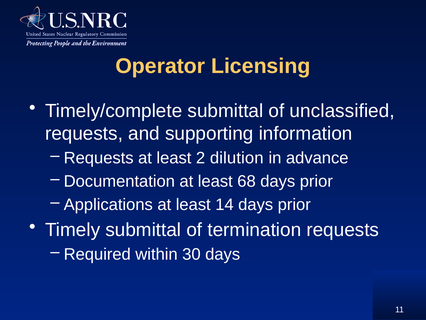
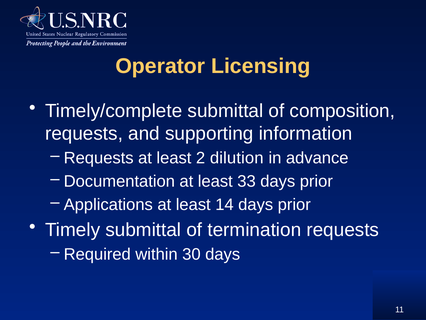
unclassified: unclassified -> composition
68: 68 -> 33
